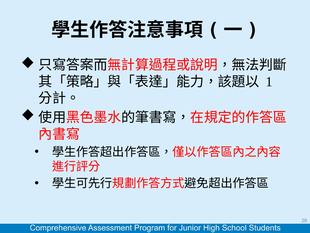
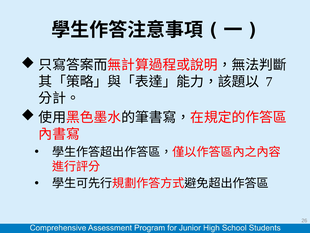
1: 1 -> 7
